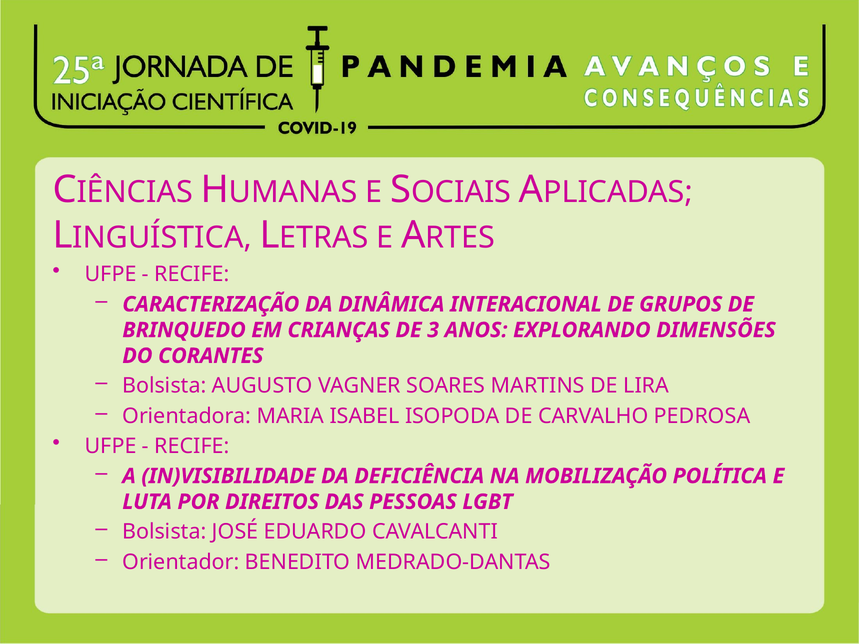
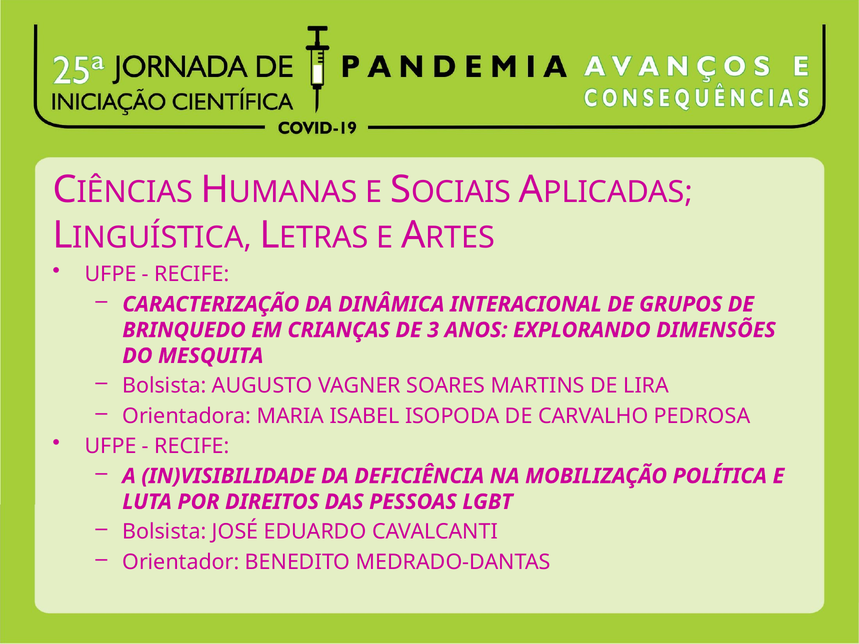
CORANTES: CORANTES -> MESQUITA
